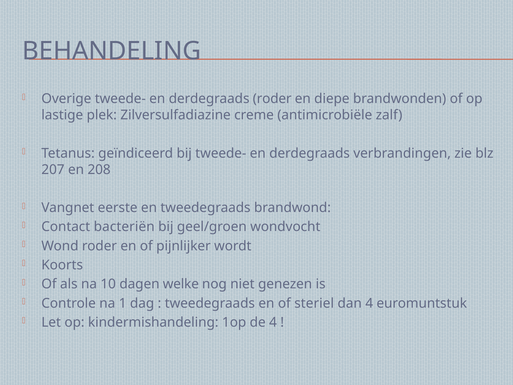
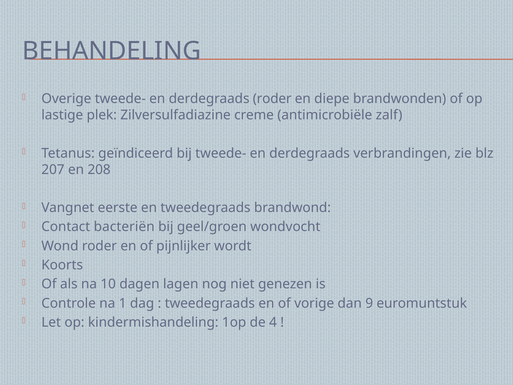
welke: welke -> lagen
steriel: steriel -> vorige
dan 4: 4 -> 9
